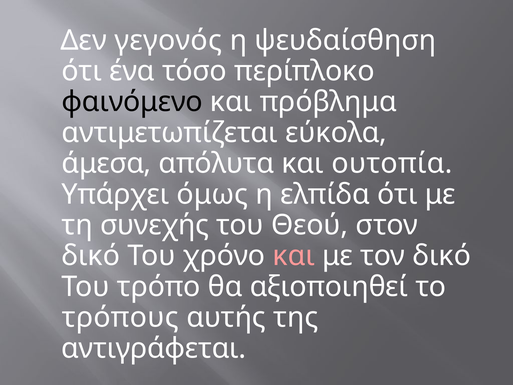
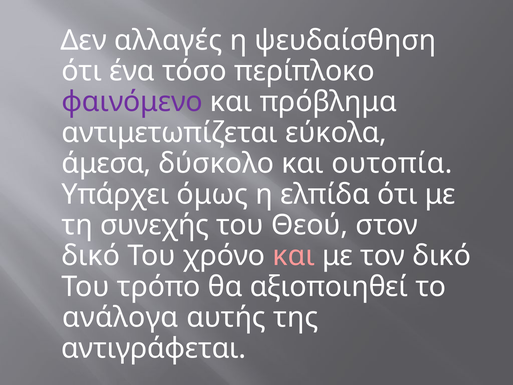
γεγονός: γεγονός -> αλλαγές
φαινόμενο colour: black -> purple
απόλυτα: απόλυτα -> δύσκολο
τρόπους: τρόπους -> ανάλογα
